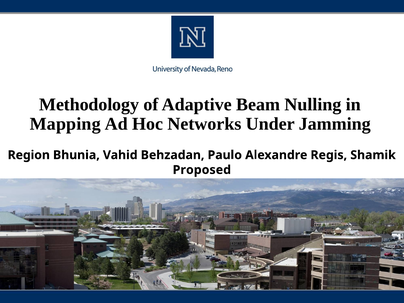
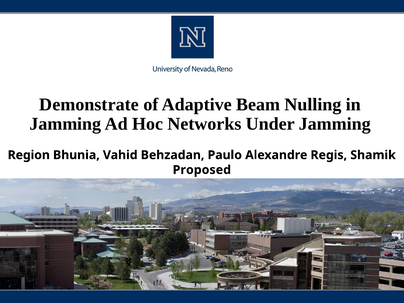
Methodology: Methodology -> Demonstrate
Mapping at (65, 124): Mapping -> Jamming
